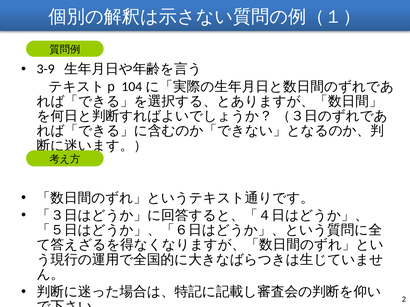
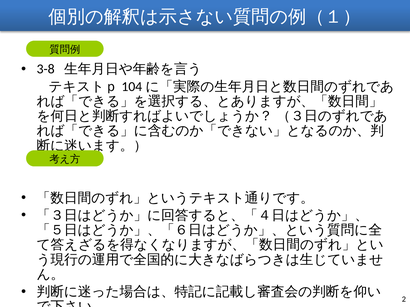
3-9: 3-9 -> 3-8
